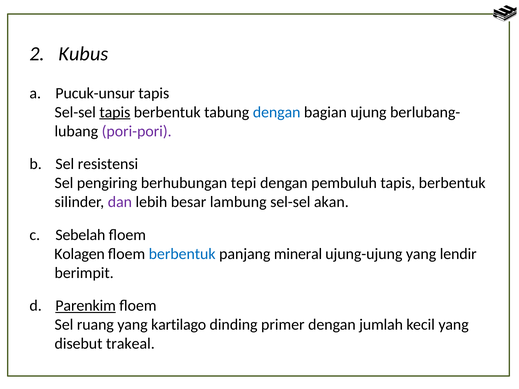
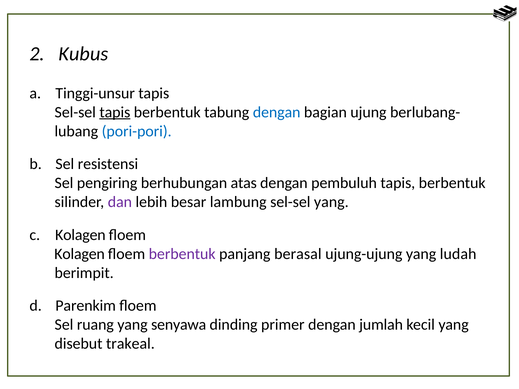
Pucuk-unsur: Pucuk-unsur -> Tinggi-unsur
pori-pori colour: purple -> blue
tepi: tepi -> atas
sel-sel akan: akan -> yang
Sebelah at (80, 235): Sebelah -> Kolagen
berbentuk at (182, 254) colour: blue -> purple
mineral: mineral -> berasal
lendir: lendir -> ludah
Parenkim underline: present -> none
kartilago: kartilago -> senyawa
